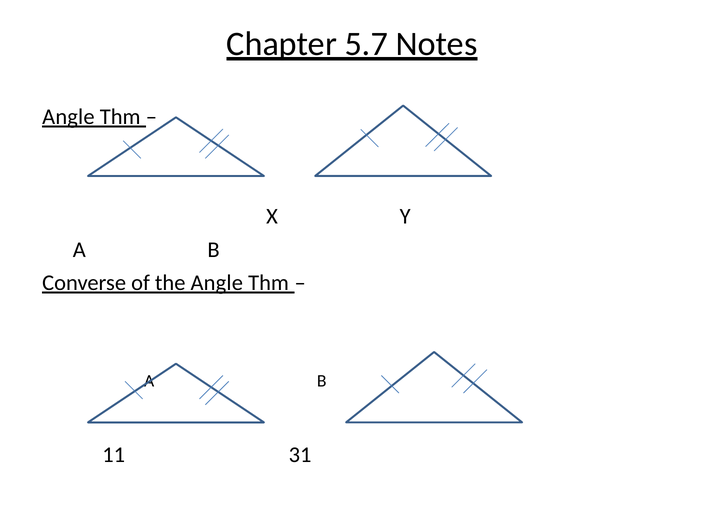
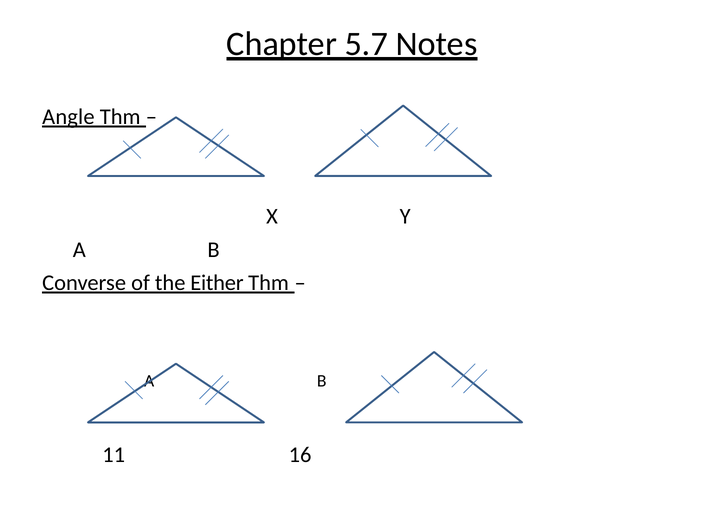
the Angle: Angle -> Either
31: 31 -> 16
